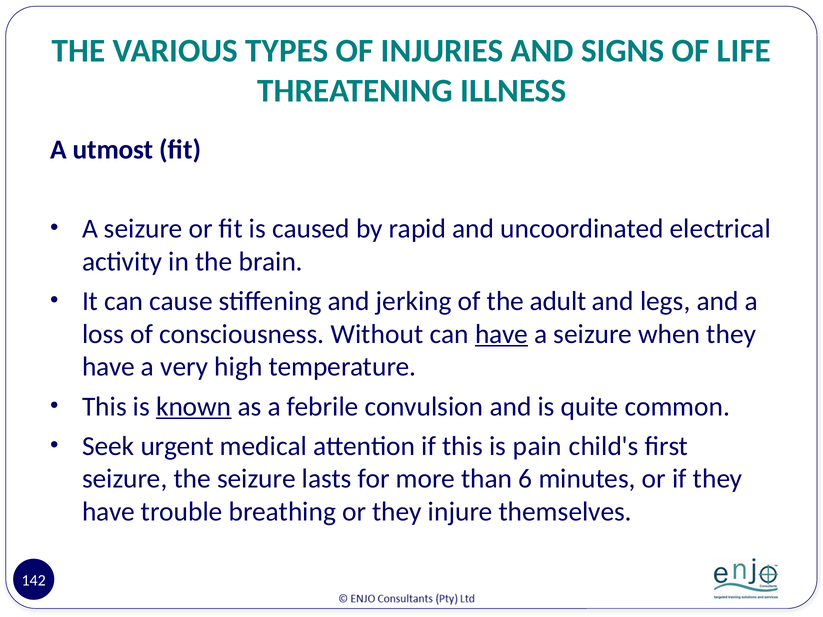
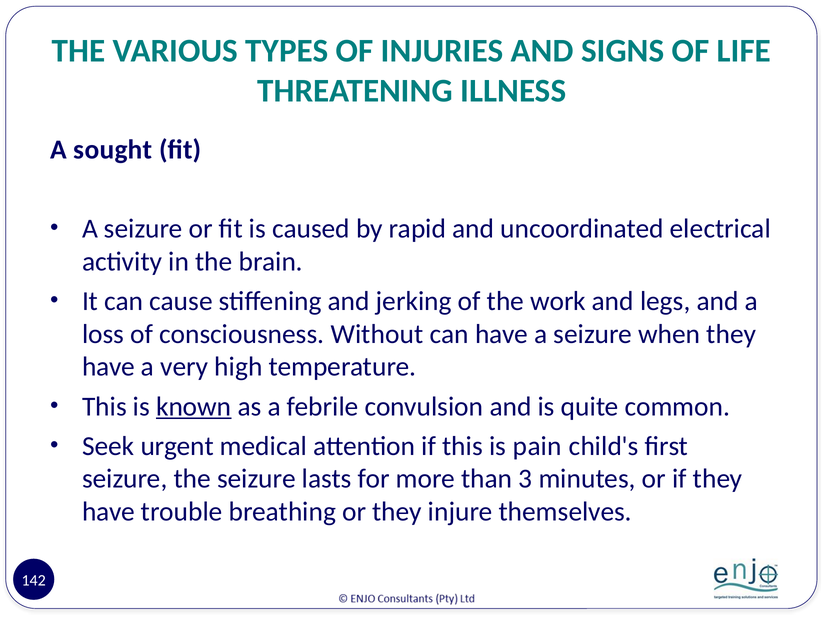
utmost: utmost -> sought
adult: adult -> work
have at (502, 334) underline: present -> none
6: 6 -> 3
